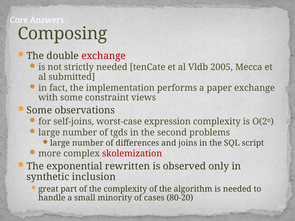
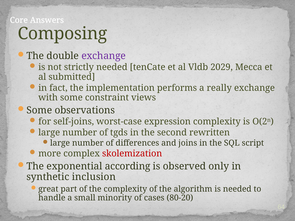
exchange at (104, 56) colour: red -> purple
2005: 2005 -> 2029
paper: paper -> really
problems: problems -> rewritten
rewritten: rewritten -> according
